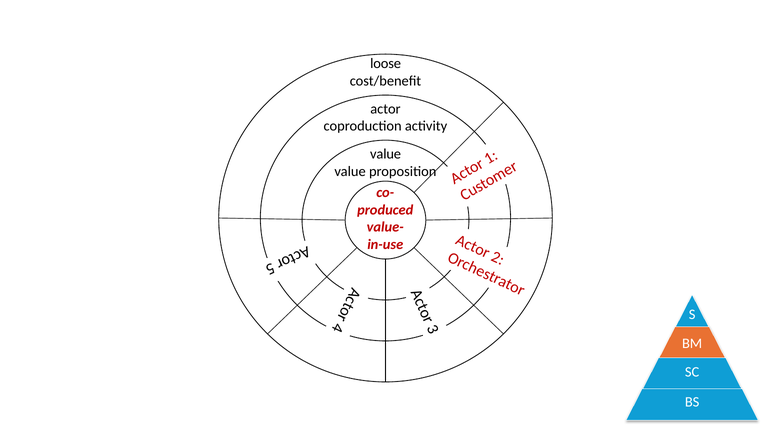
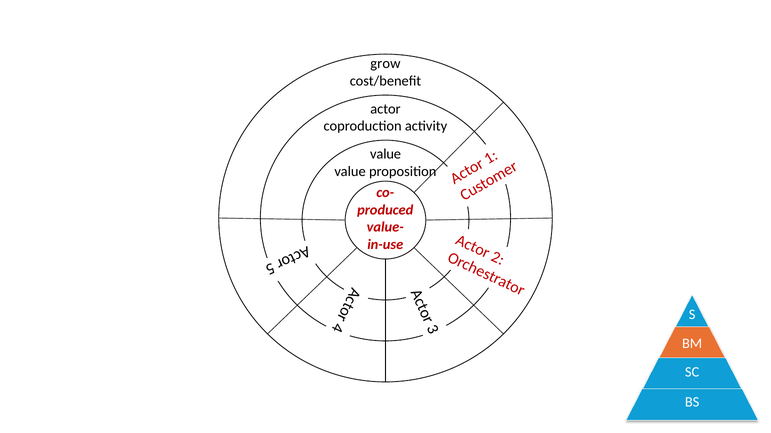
loose: loose -> grow
